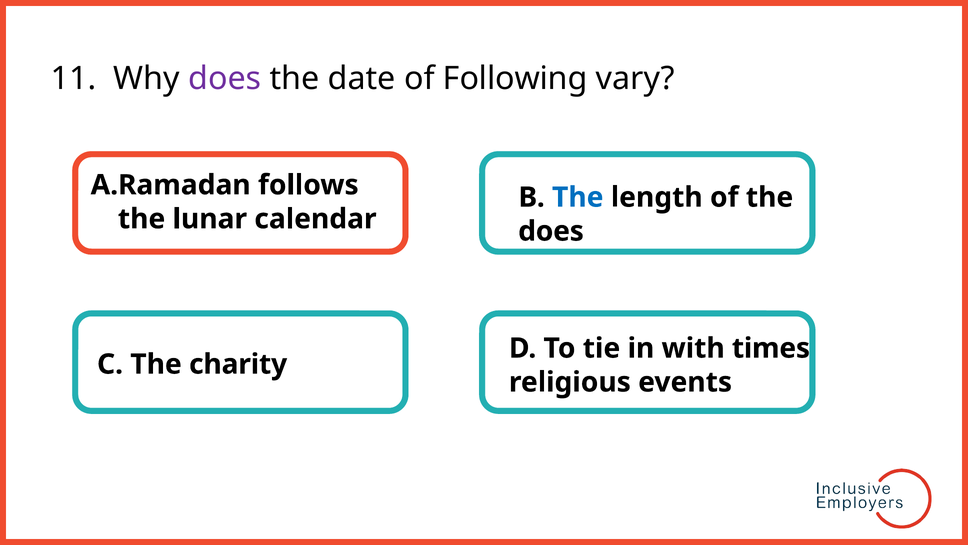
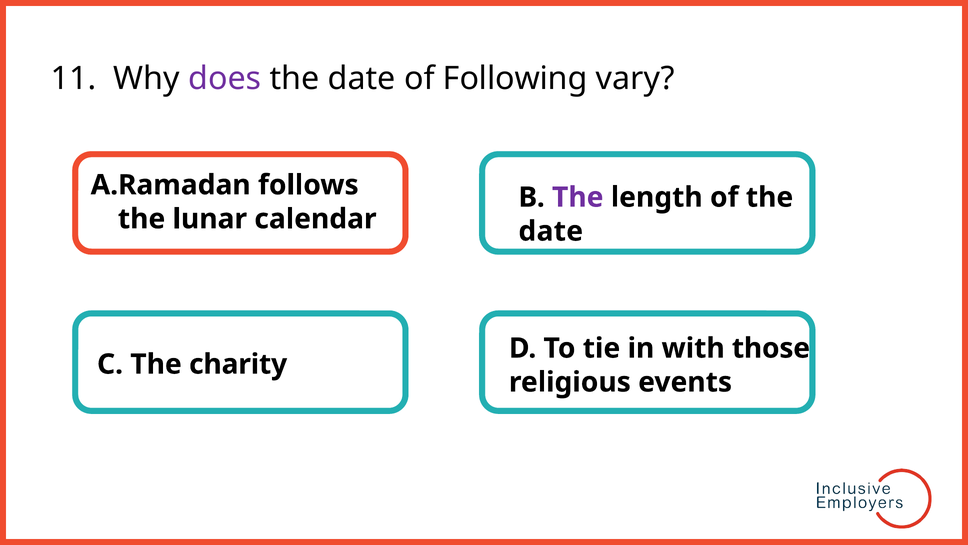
The at (578, 197) colour: blue -> purple
does at (551, 231): does -> date
times: times -> those
